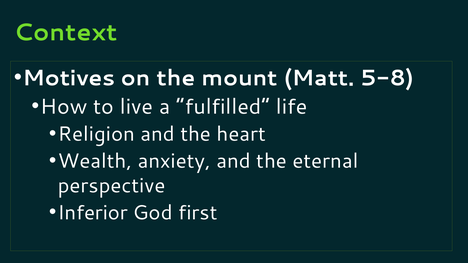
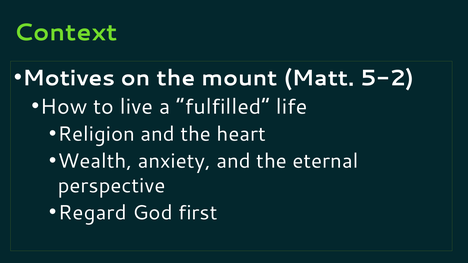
5-8: 5-8 -> 5-2
Inferior: Inferior -> Regard
